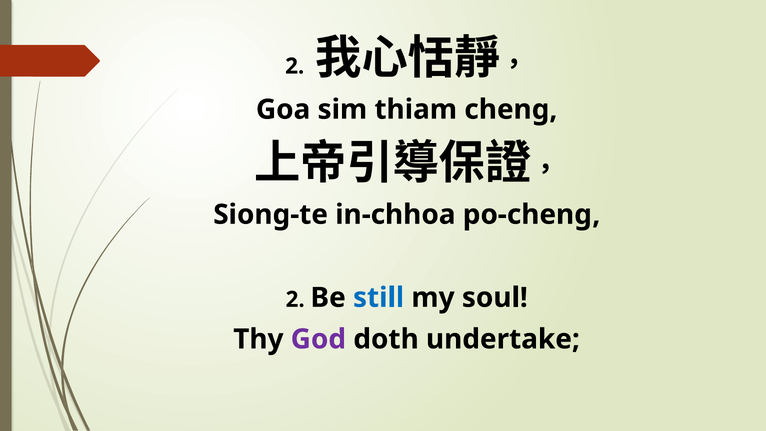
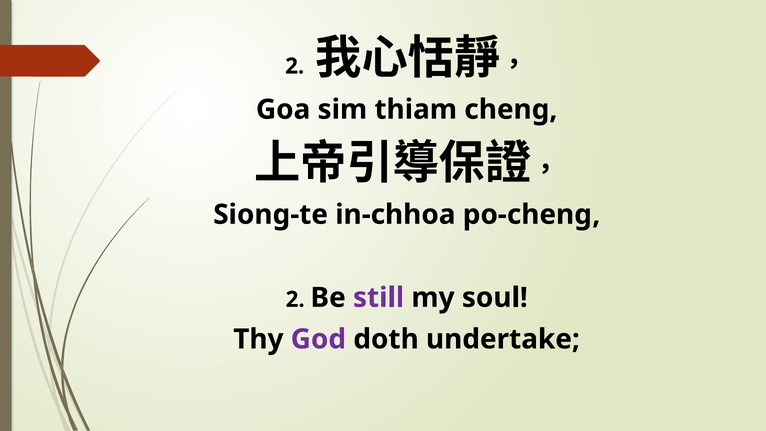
still colour: blue -> purple
